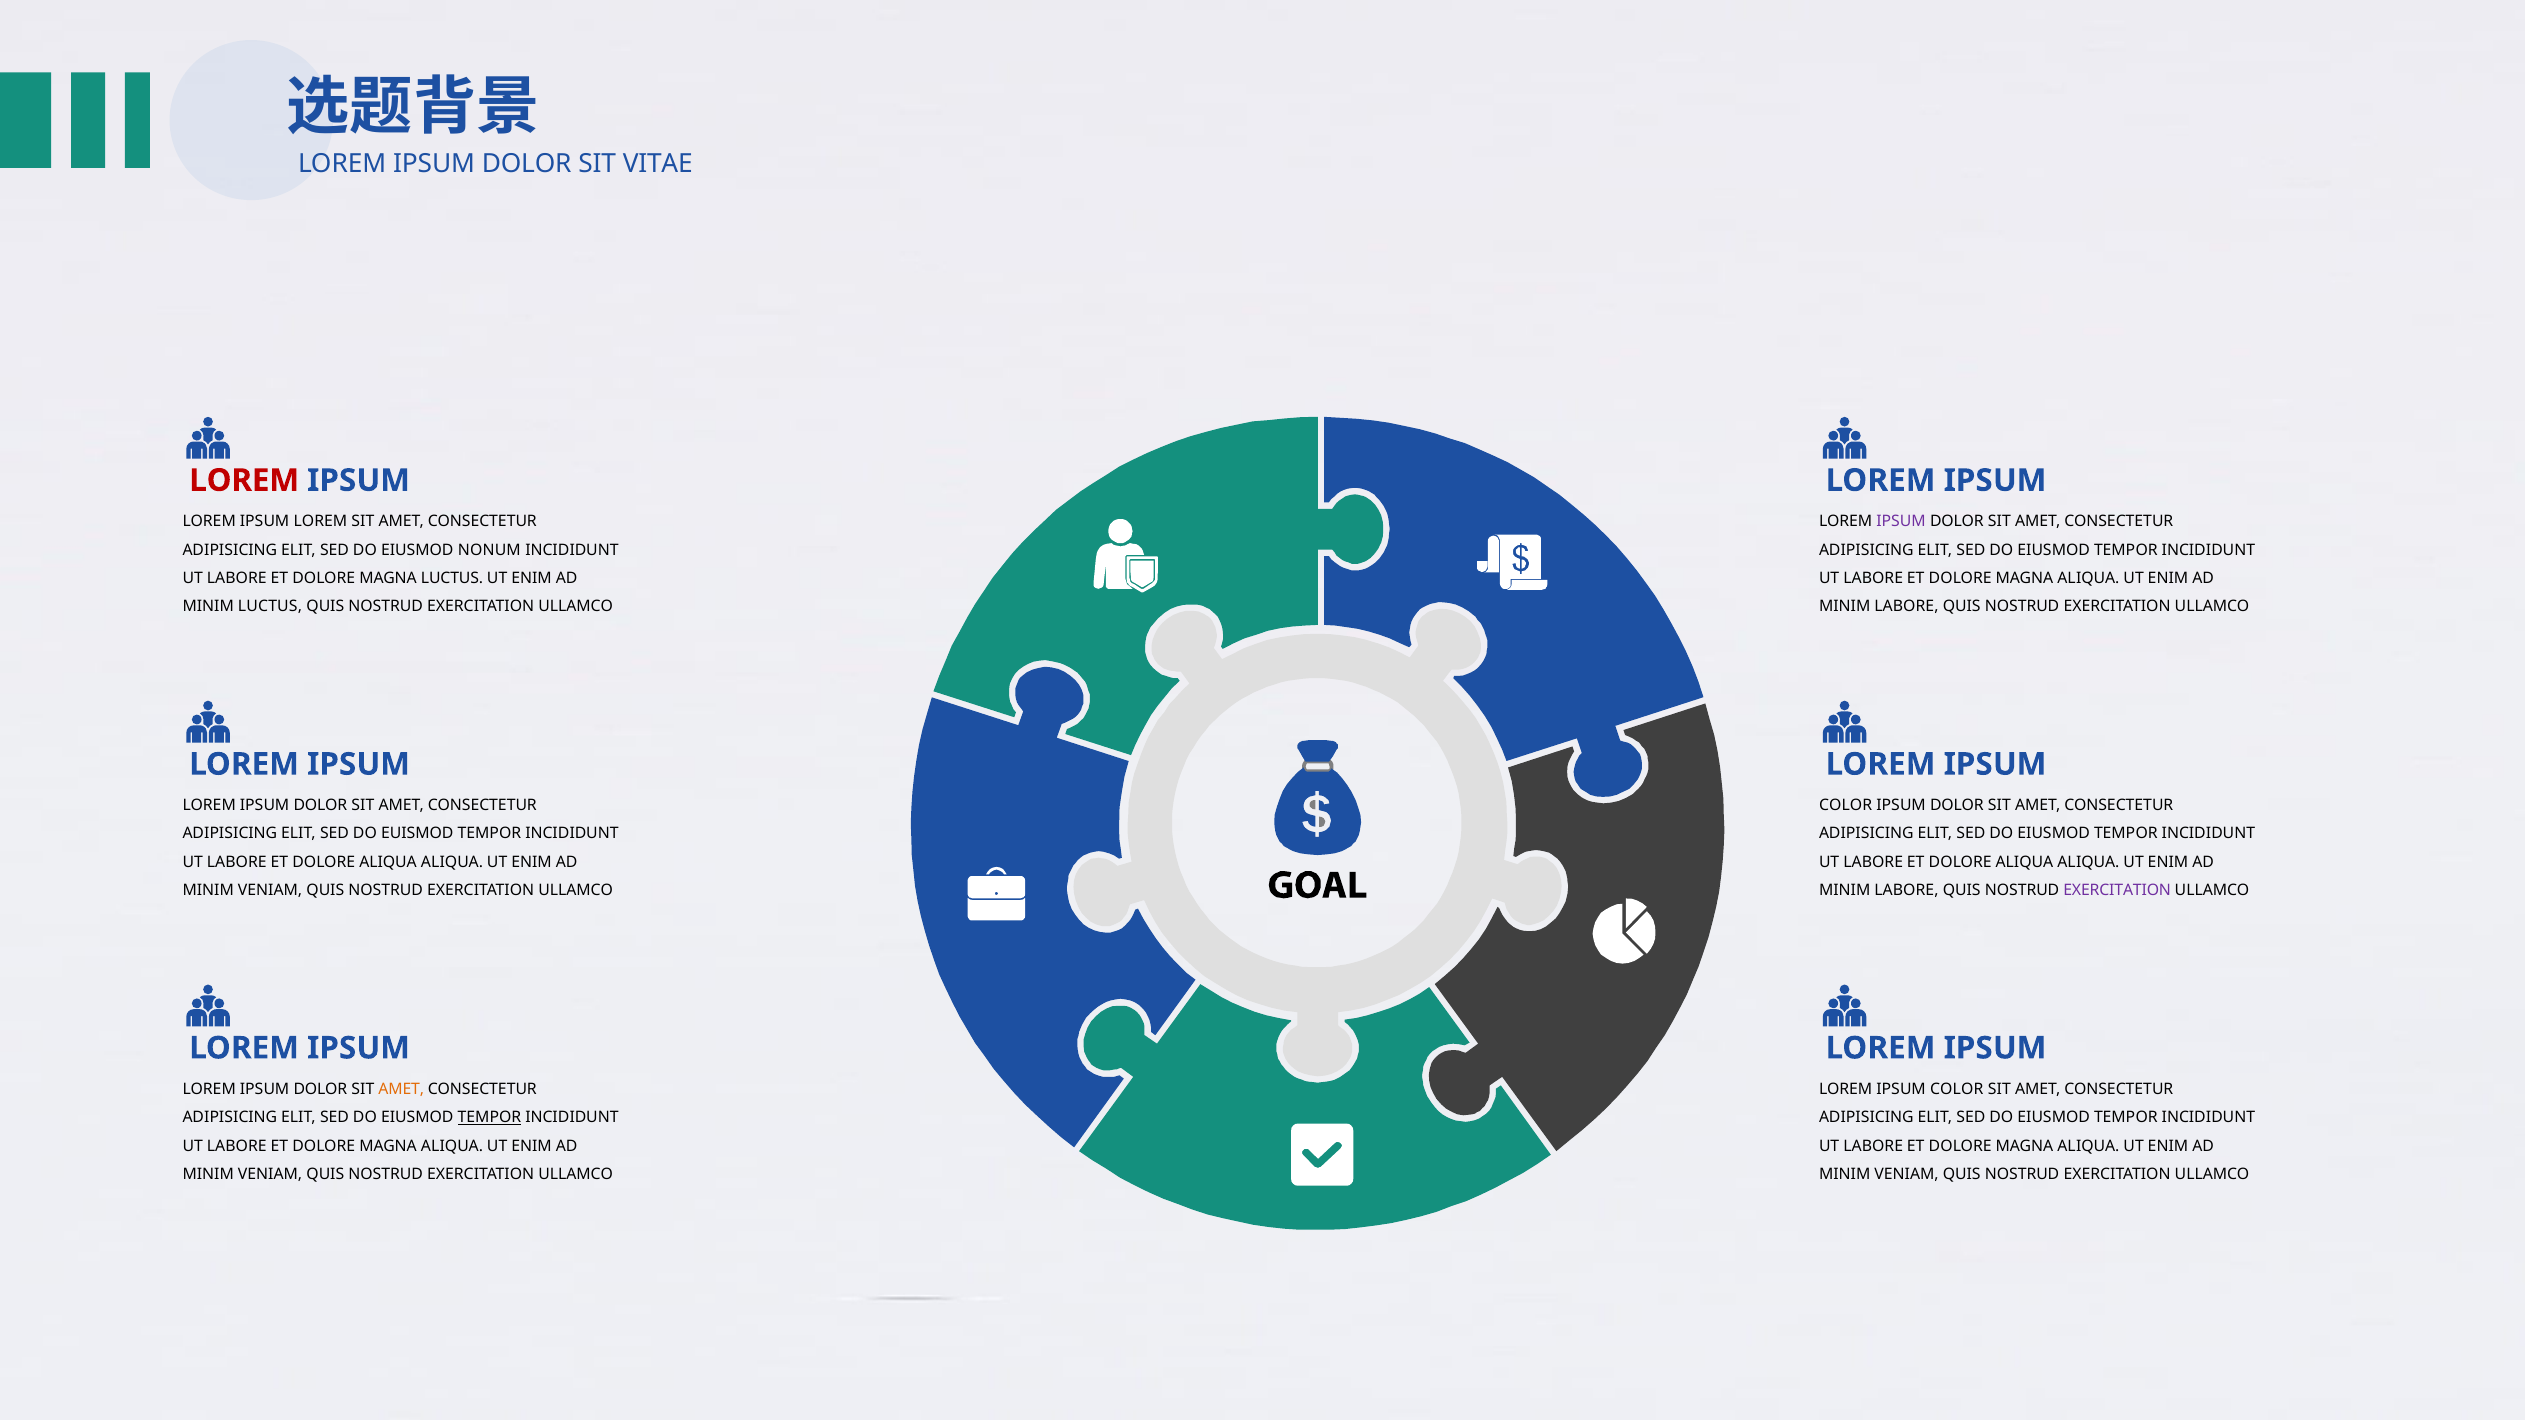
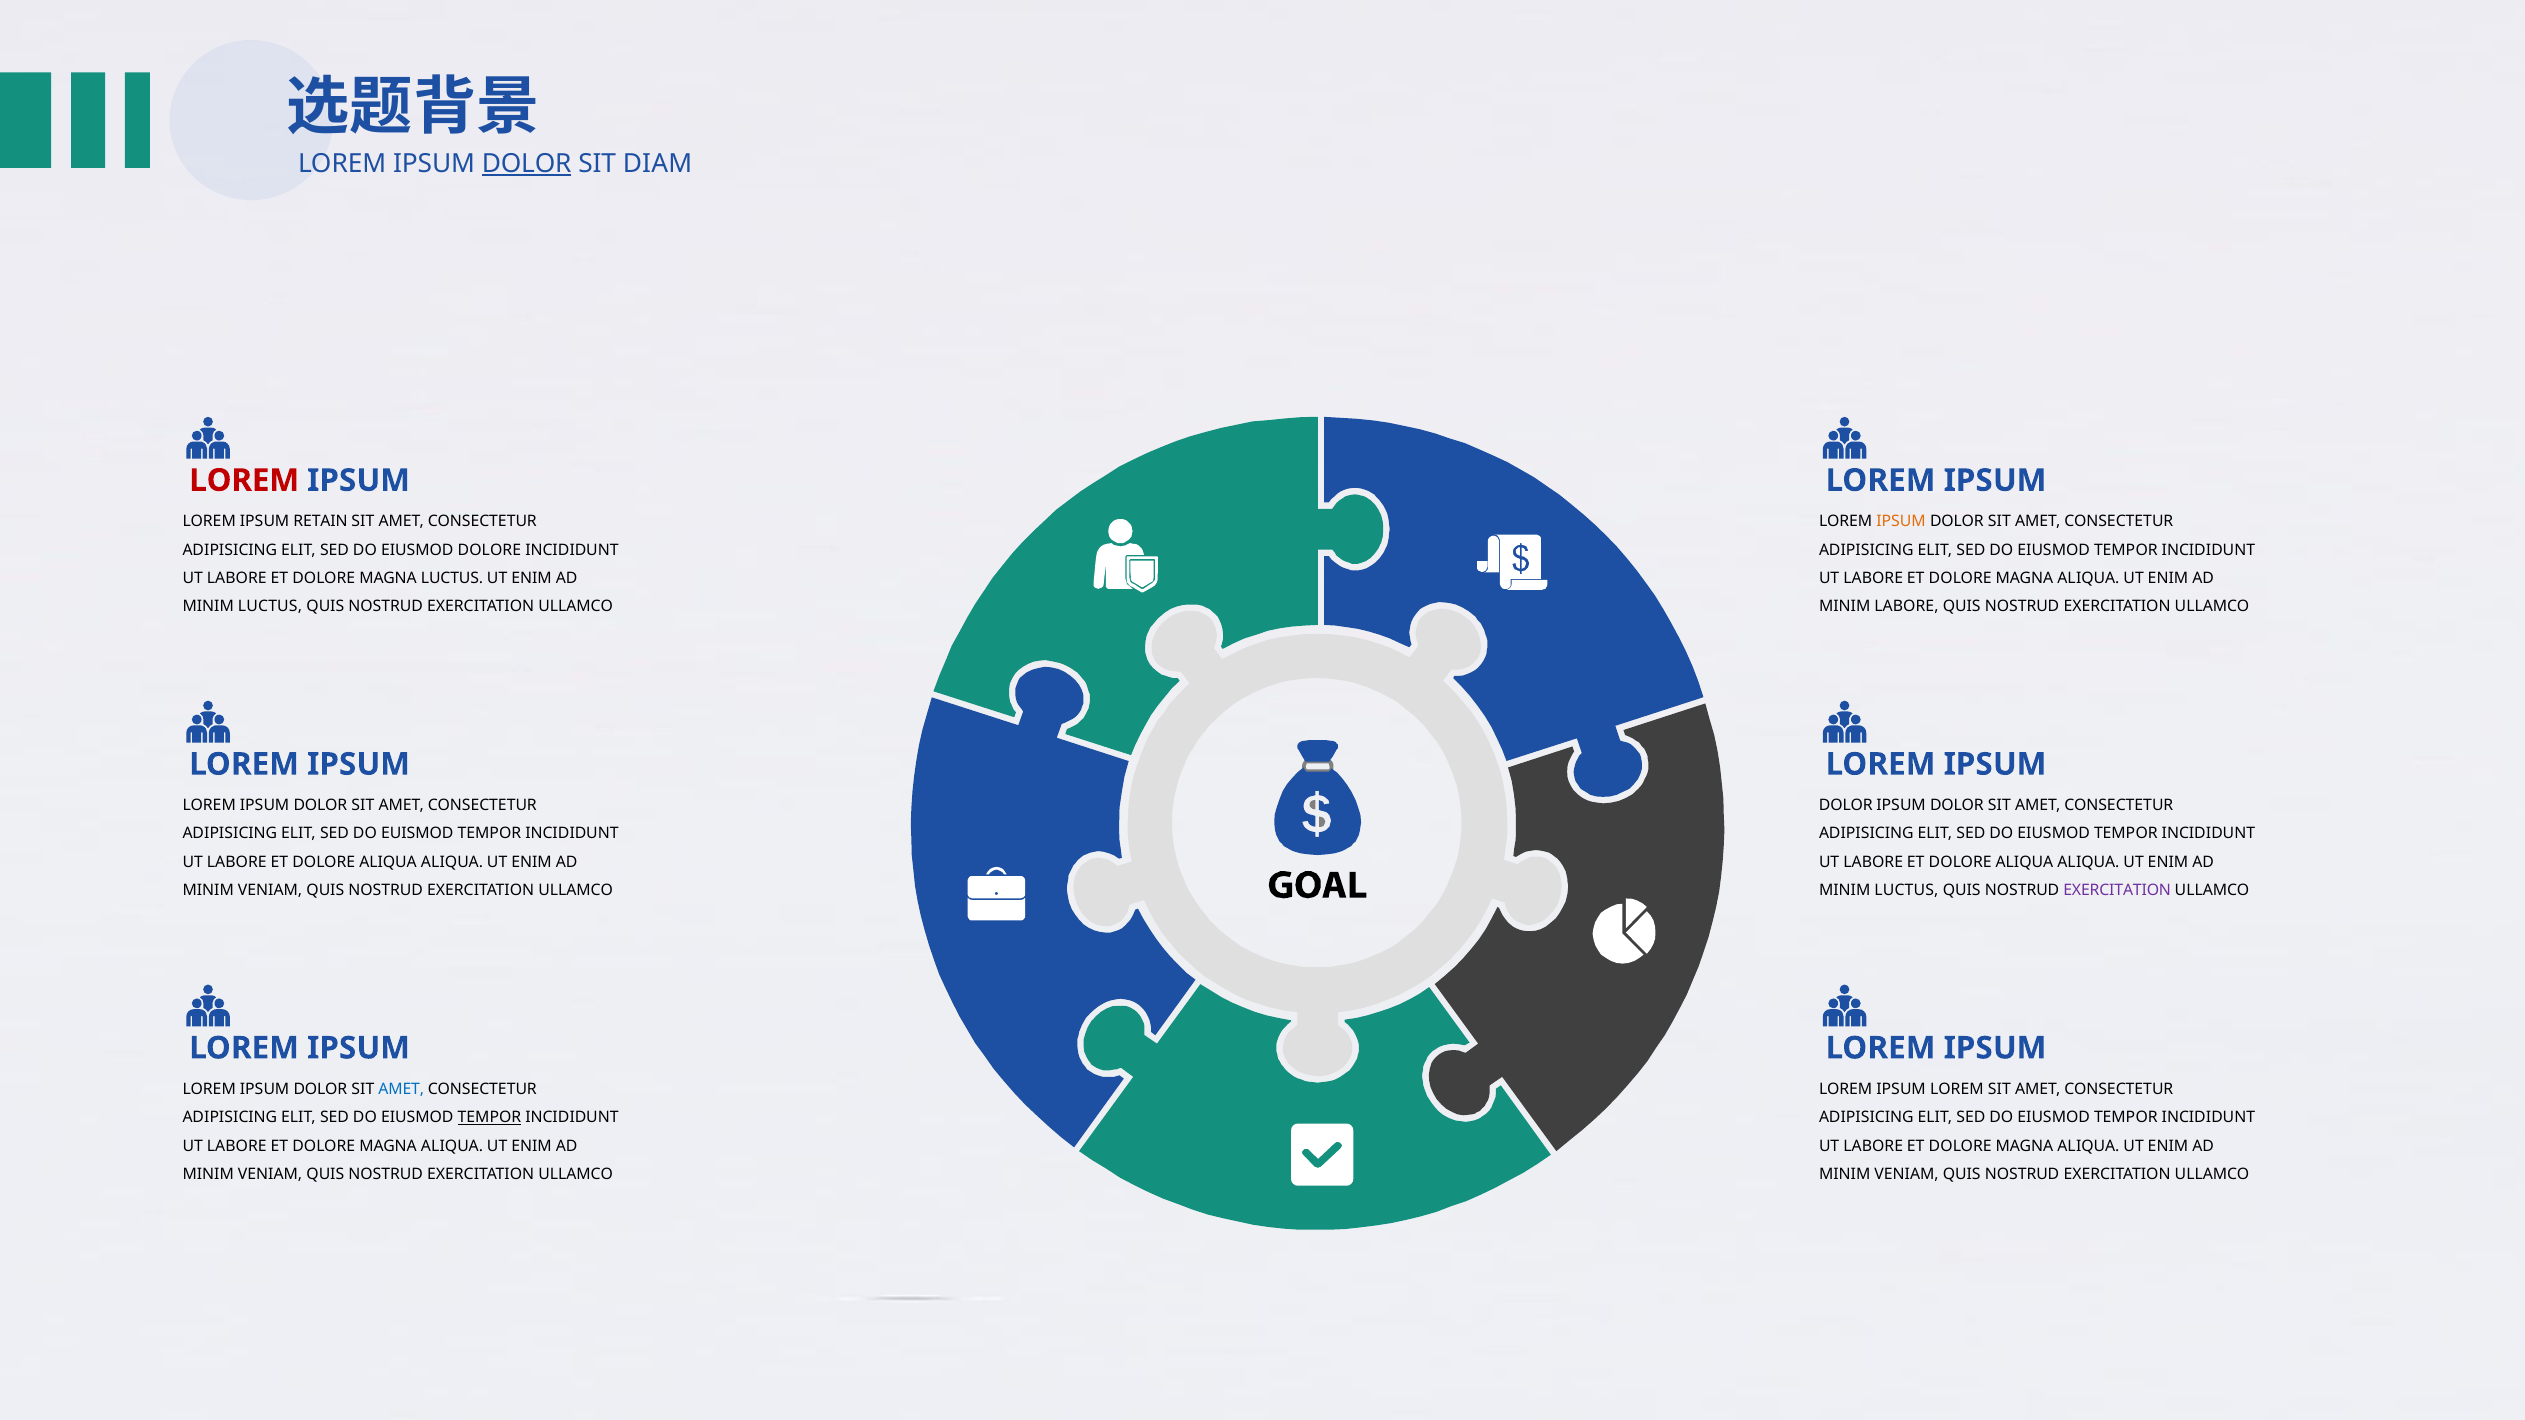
DOLOR at (527, 163) underline: none -> present
VITAE: VITAE -> DIAM
LOREM at (320, 522): LOREM -> RETAIN
IPSUM at (1901, 522) colour: purple -> orange
EIUSMOD NONUM: NONUM -> DOLORE
COLOR at (1846, 806): COLOR -> DOLOR
LABORE at (1906, 891): LABORE -> LUCTUS
AMET at (401, 1089) colour: orange -> blue
COLOR at (1957, 1089): COLOR -> LOREM
